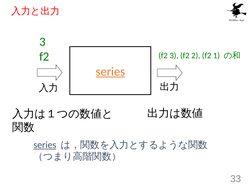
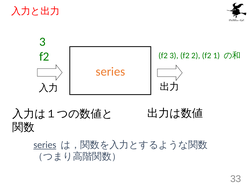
series at (110, 72) underline: present -> none
